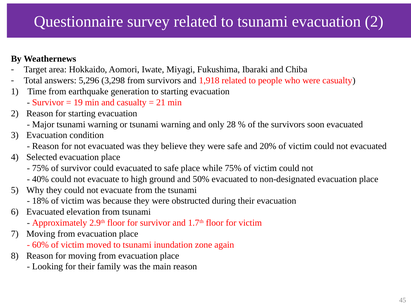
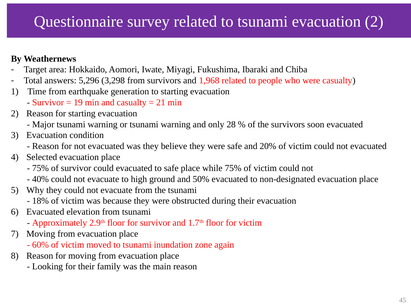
1,918: 1,918 -> 1,968
